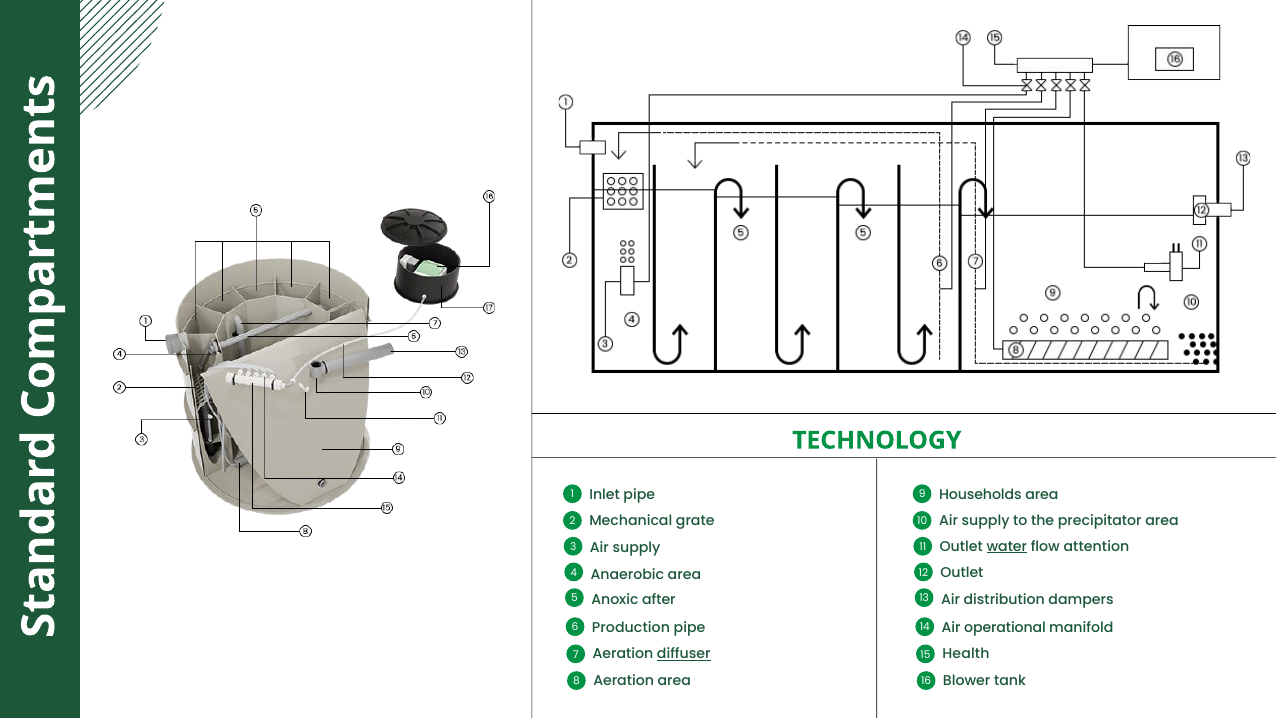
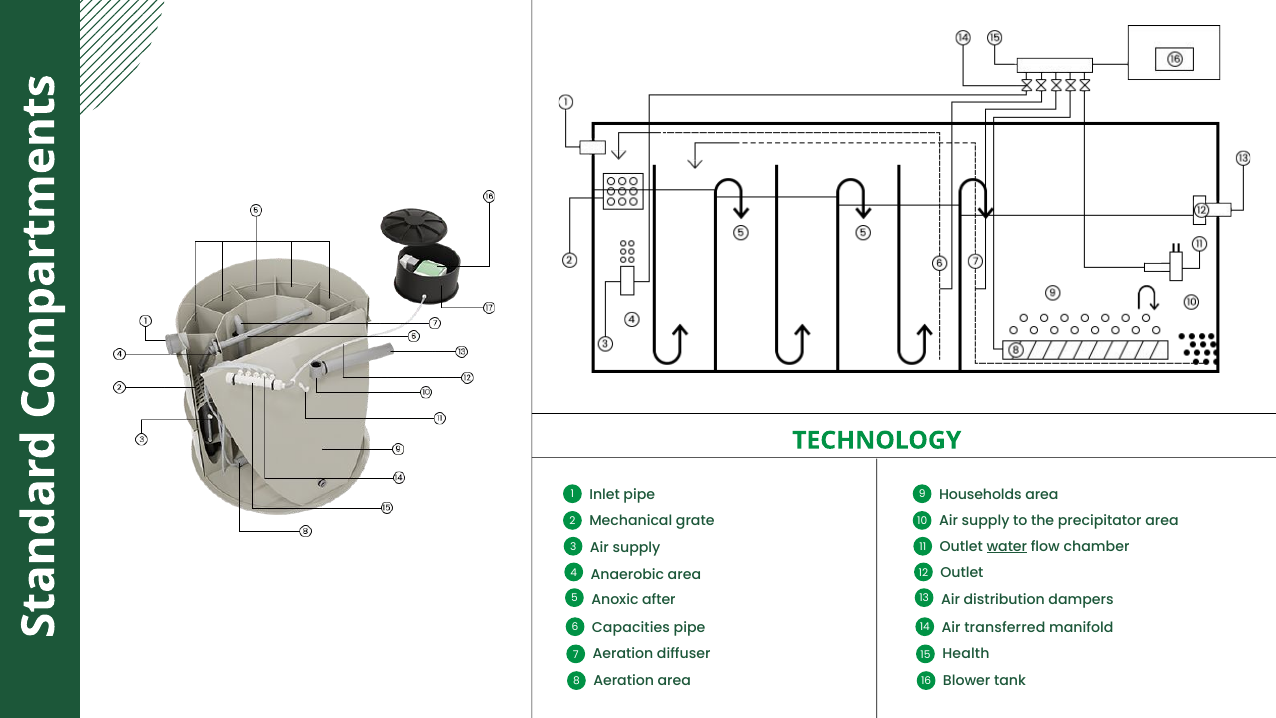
attention: attention -> chamber
Production: Production -> Capacities
operational: operational -> transferred
diffuser underline: present -> none
